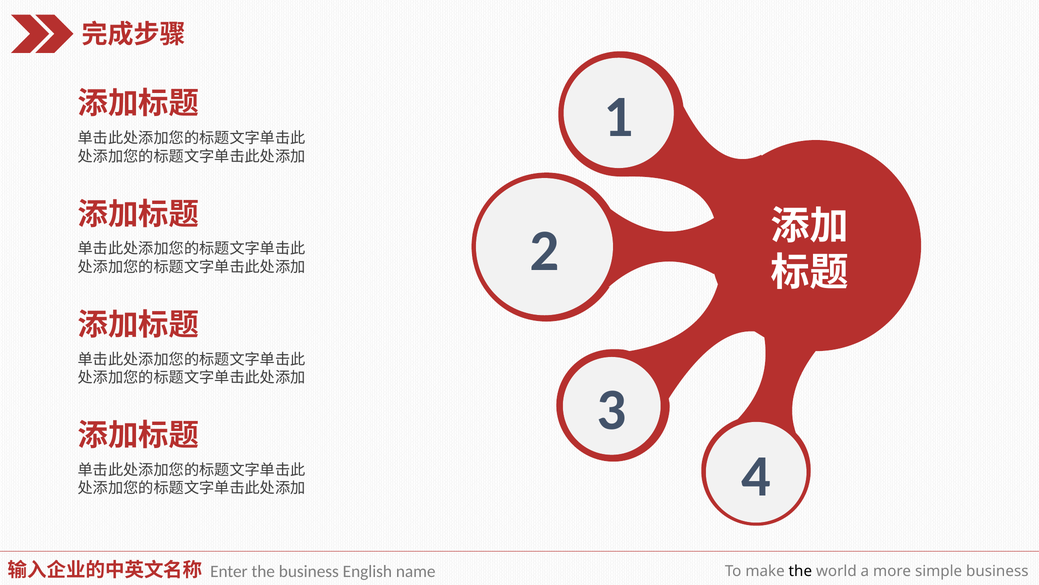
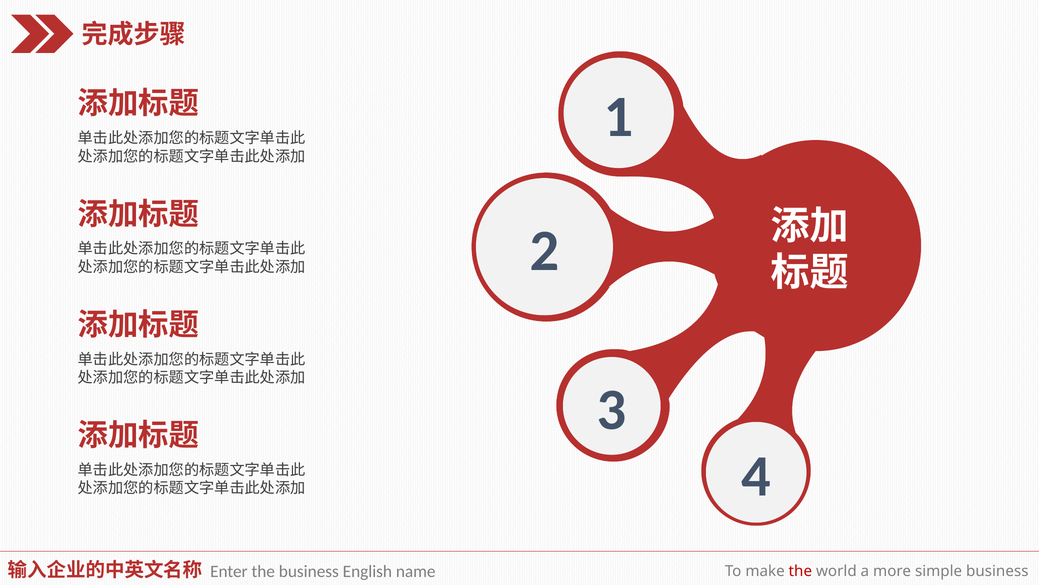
the at (800, 571) colour: black -> red
